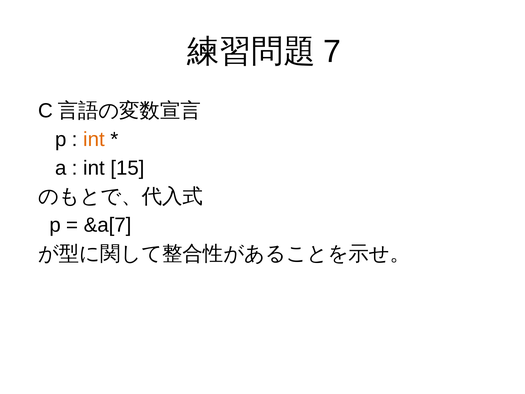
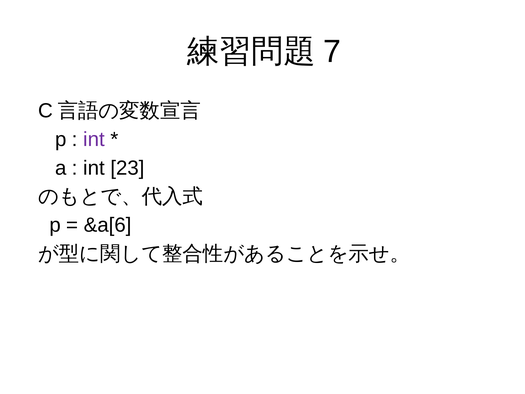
int at (94, 139) colour: orange -> purple
15: 15 -> 23
&a[7: &a[7 -> &a[6
